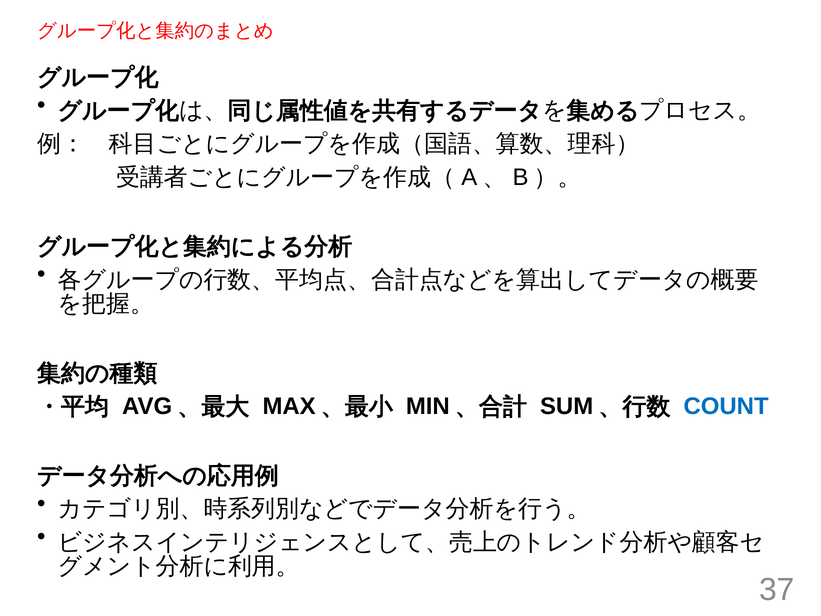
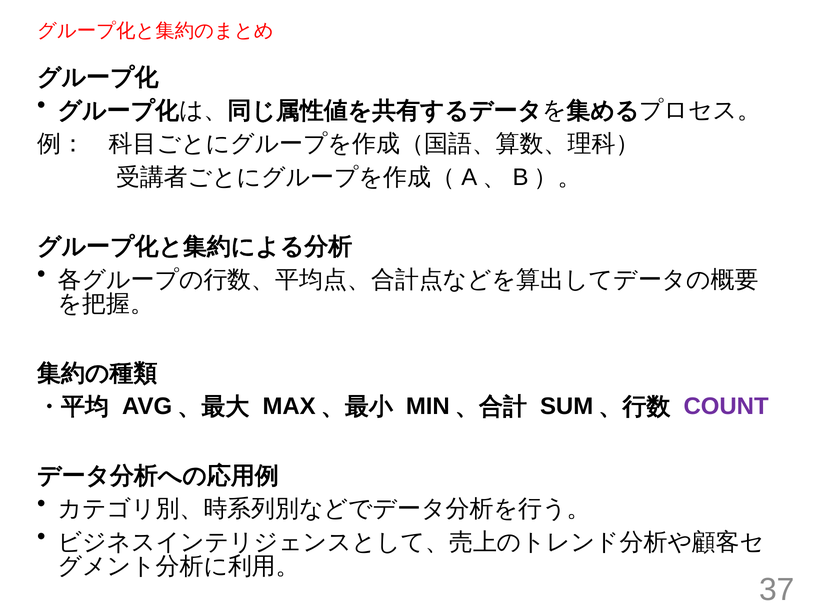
COUNT colour: blue -> purple
